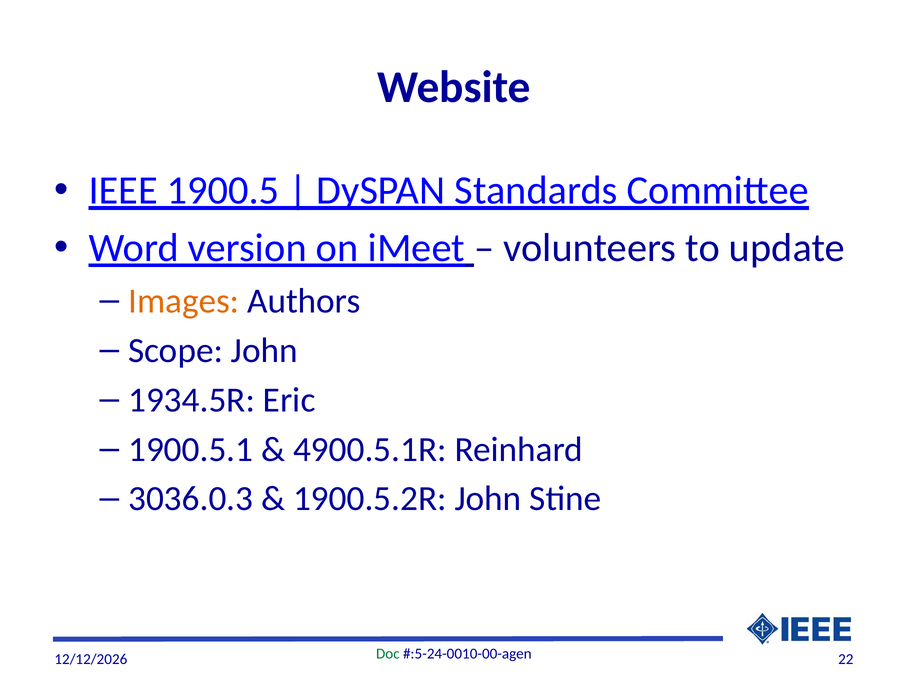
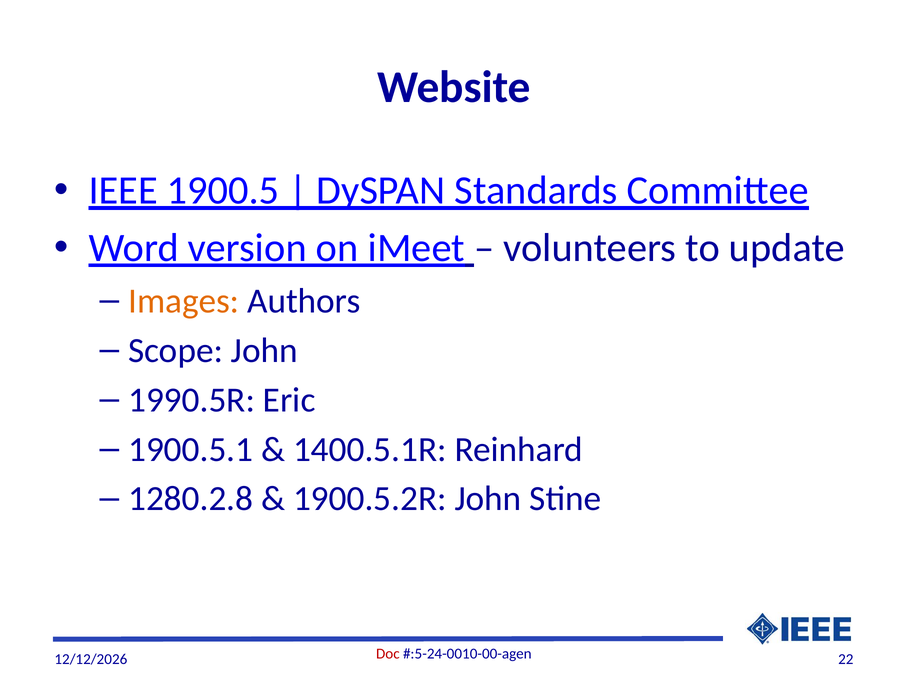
1934.5R: 1934.5R -> 1990.5R
4900.5.1R: 4900.5.1R -> 1400.5.1R
3036.0.3: 3036.0.3 -> 1280.2.8
Doc colour: green -> red
